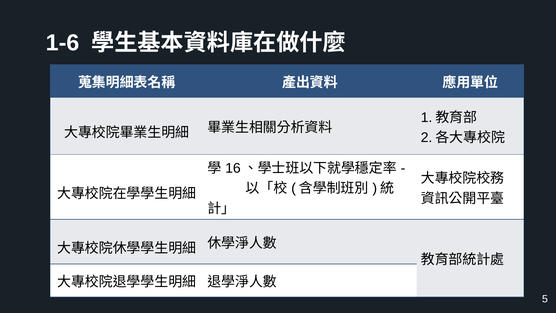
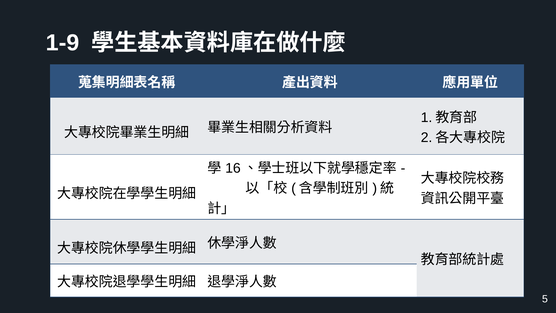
1-6: 1-6 -> 1-9
